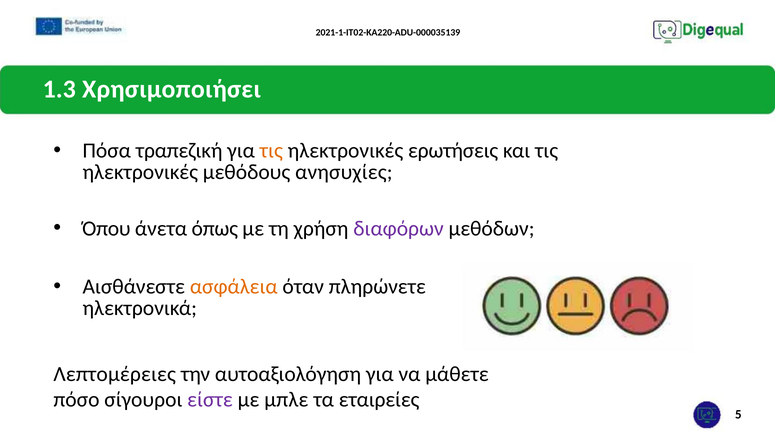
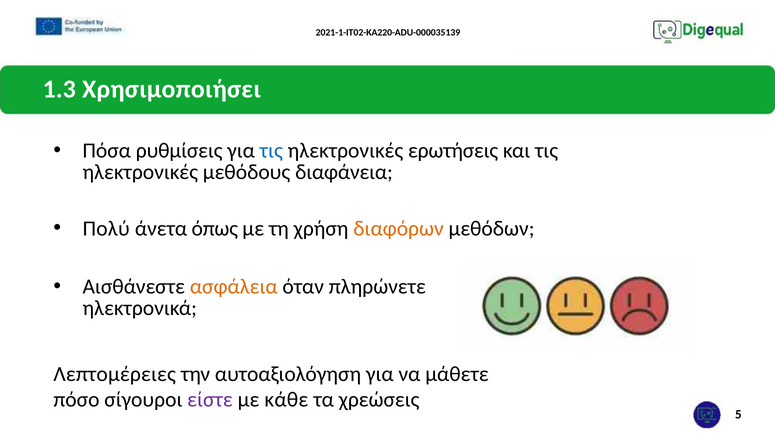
τραπεζική: τραπεζική -> ρυθμίσεις
τις at (271, 151) colour: orange -> blue
ανησυχίες: ανησυχίες -> διαφάνεια
Όπου: Όπου -> Πολύ
διαφόρων colour: purple -> orange
μπλε: μπλε -> κάθε
εταιρείες: εταιρείες -> χρεώσεις
